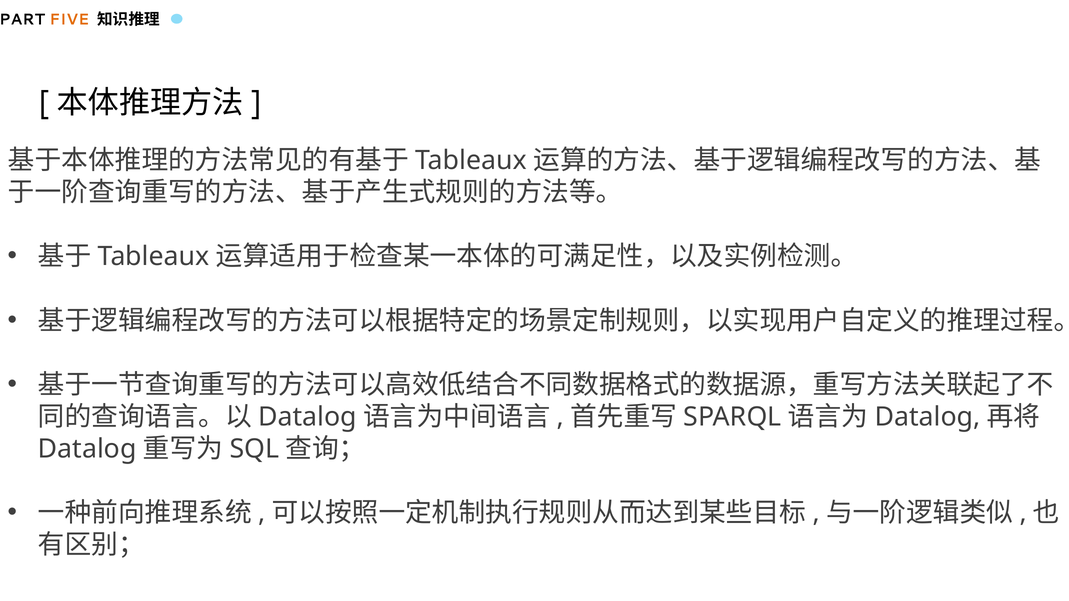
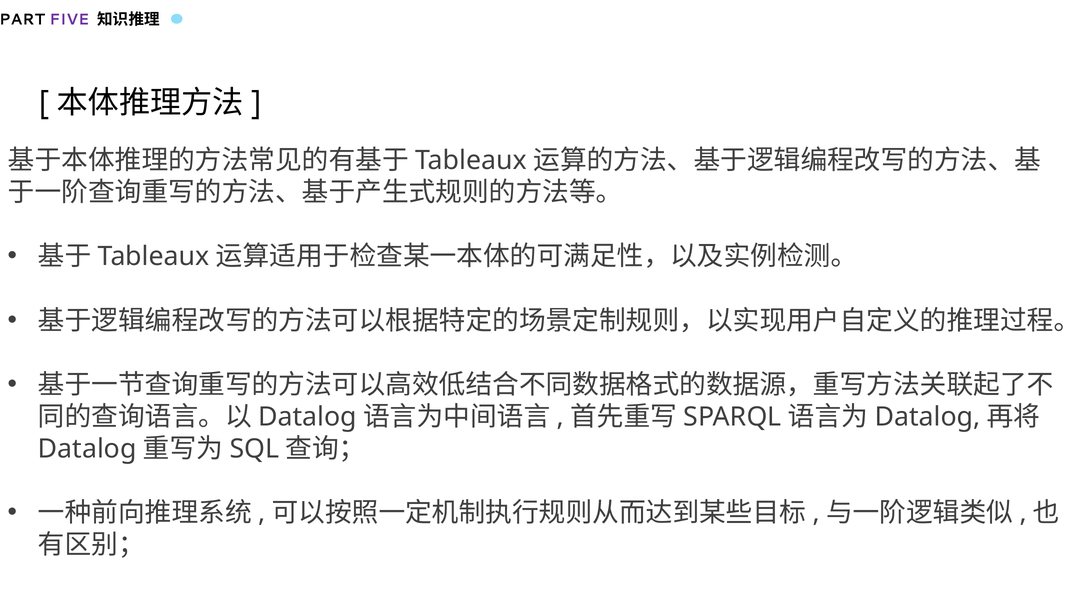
FIVE colour: orange -> purple
